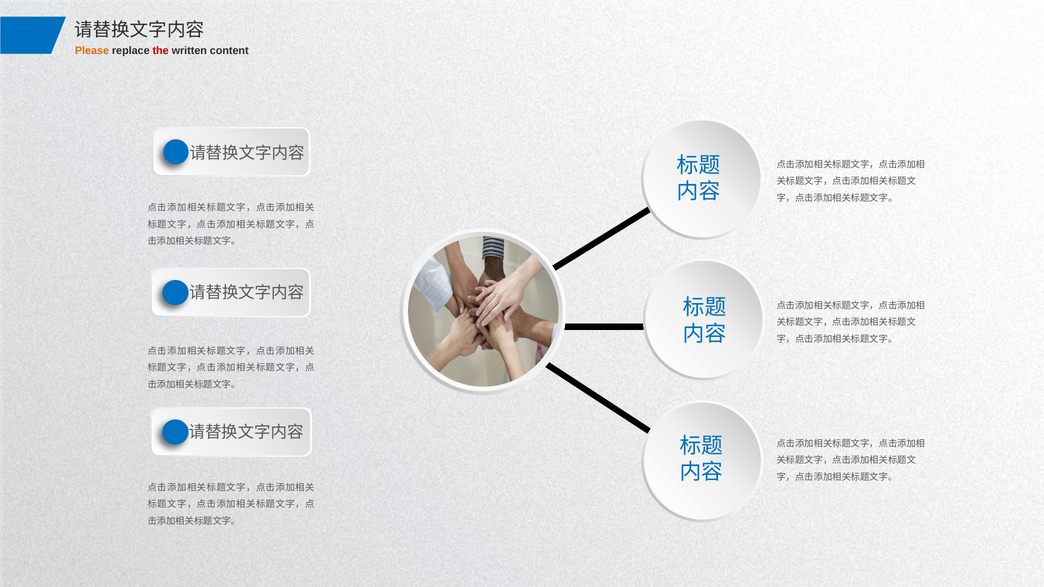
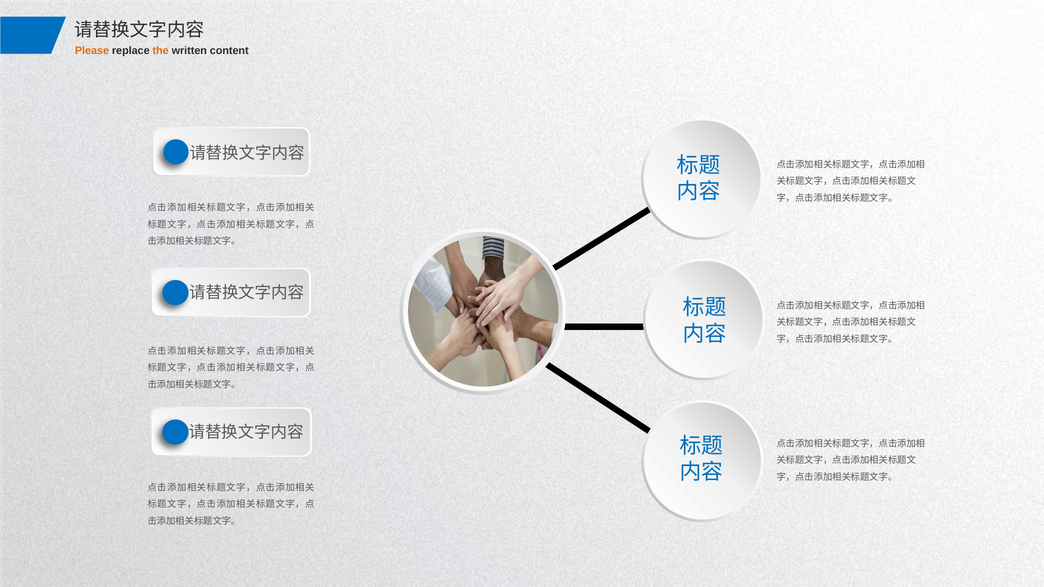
the colour: red -> orange
